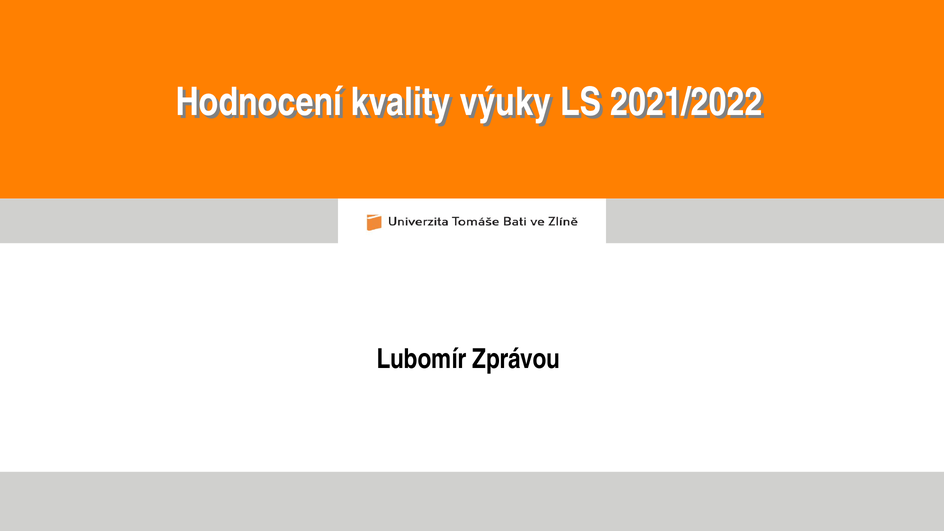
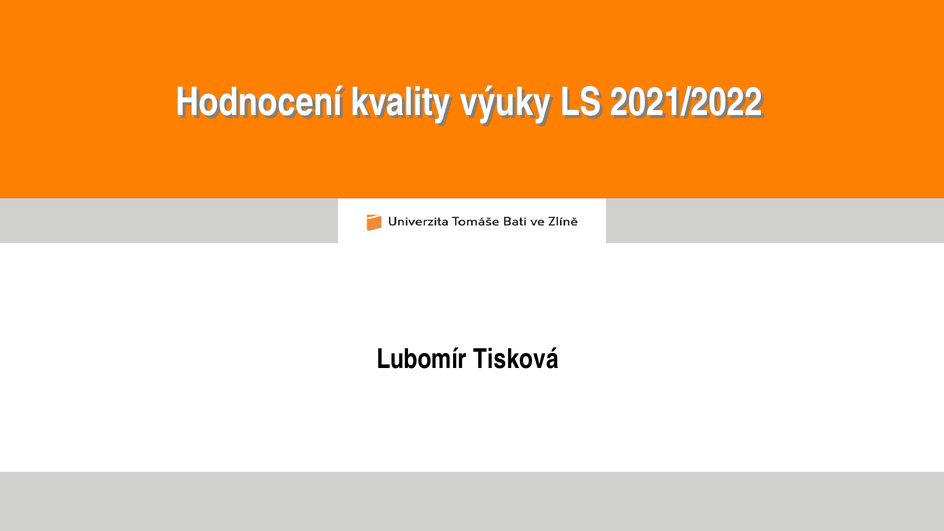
Zprávou: Zprávou -> Tisková
